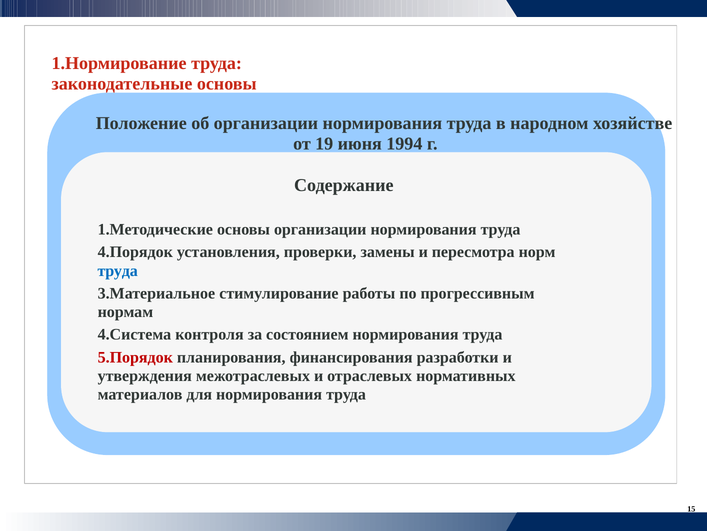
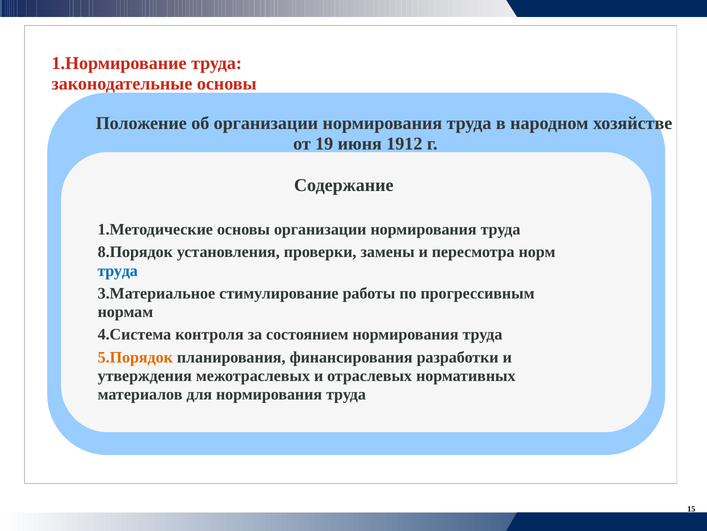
1994: 1994 -> 1912
4.Порядок: 4.Порядок -> 8.Порядок
5.Порядок colour: red -> orange
